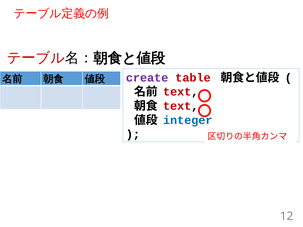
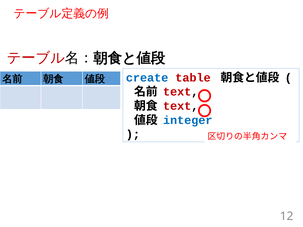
create colour: purple -> blue
